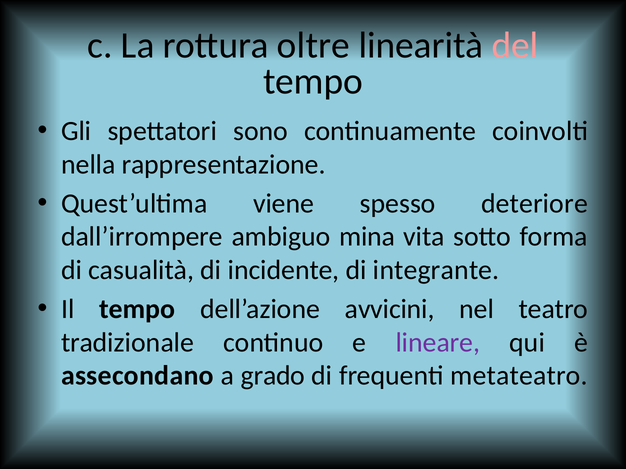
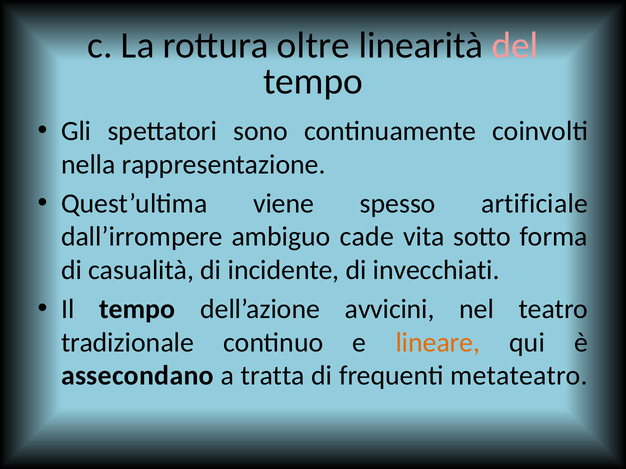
deteriore: deteriore -> artificiale
mina: mina -> cade
integrante: integrante -> invecchiati
lineare colour: purple -> orange
grado: grado -> tratta
